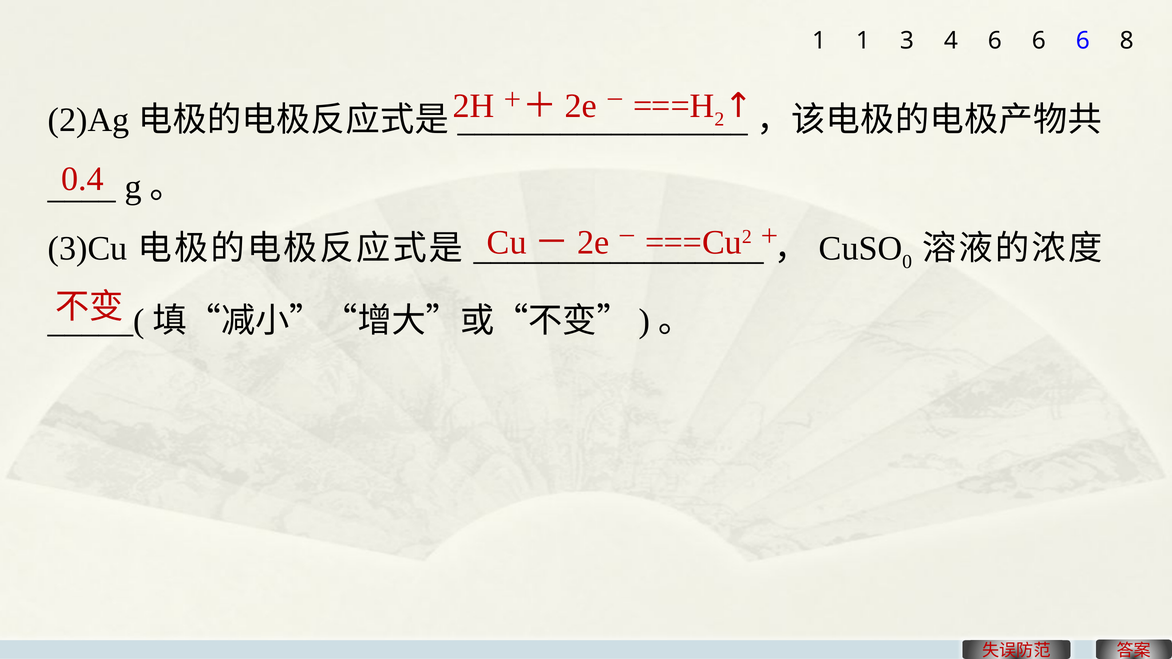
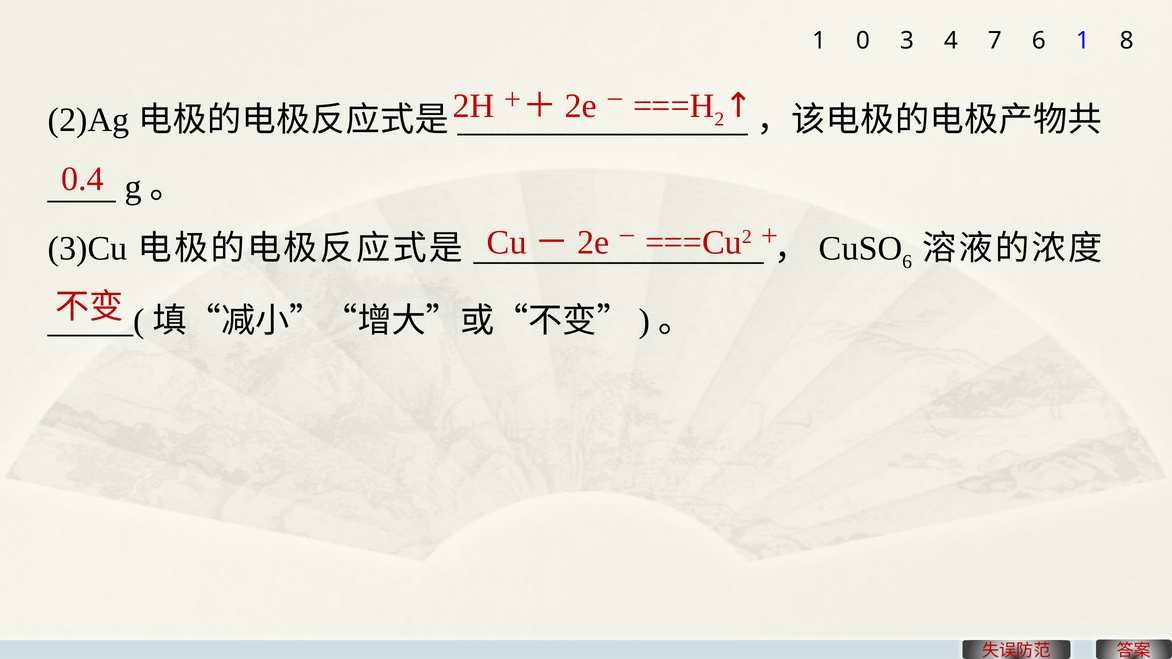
1 1: 1 -> 0
4 6: 6 -> 7
6 at (1083, 41): 6 -> 1
0 at (907, 262): 0 -> 6
